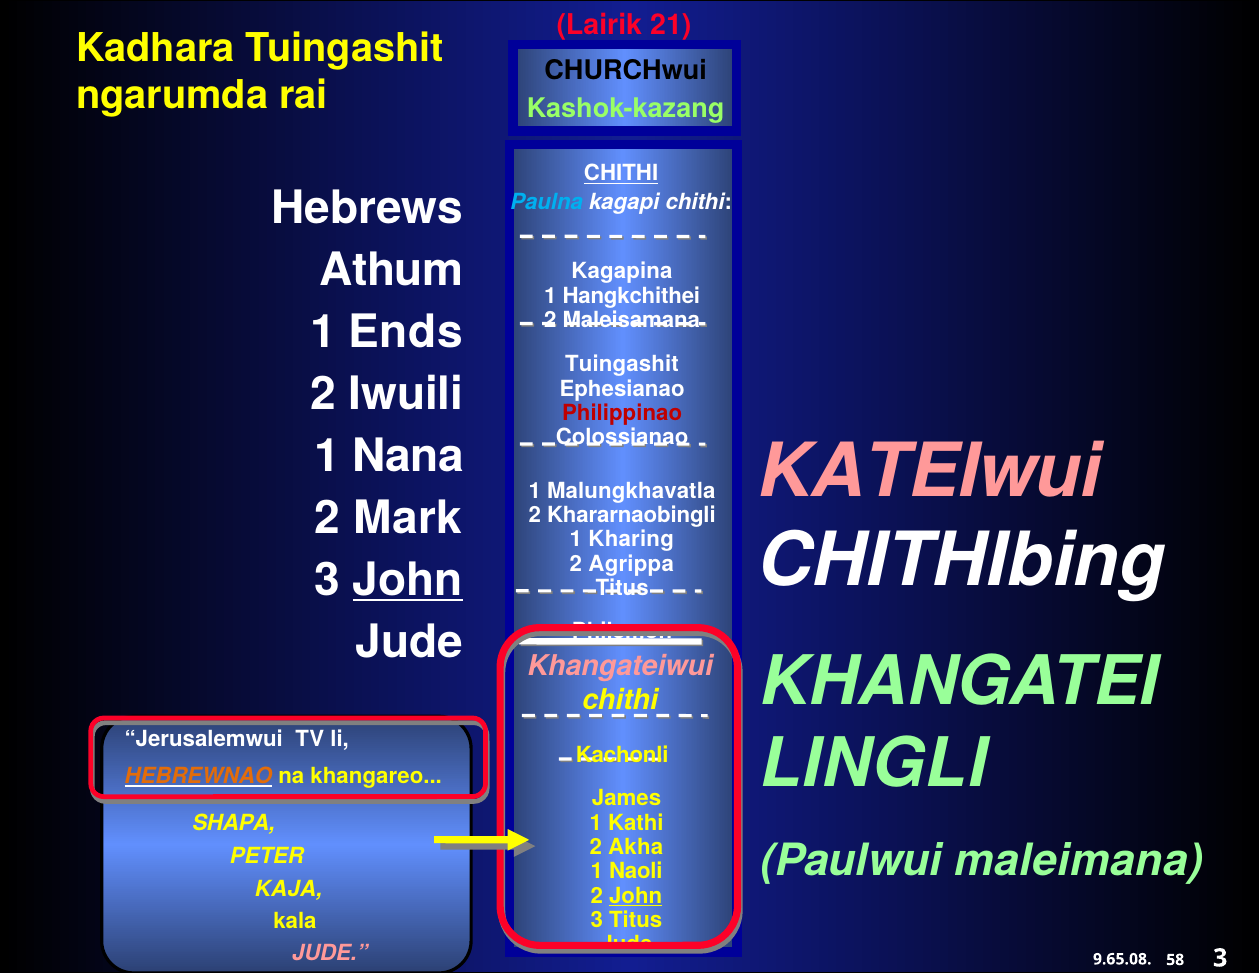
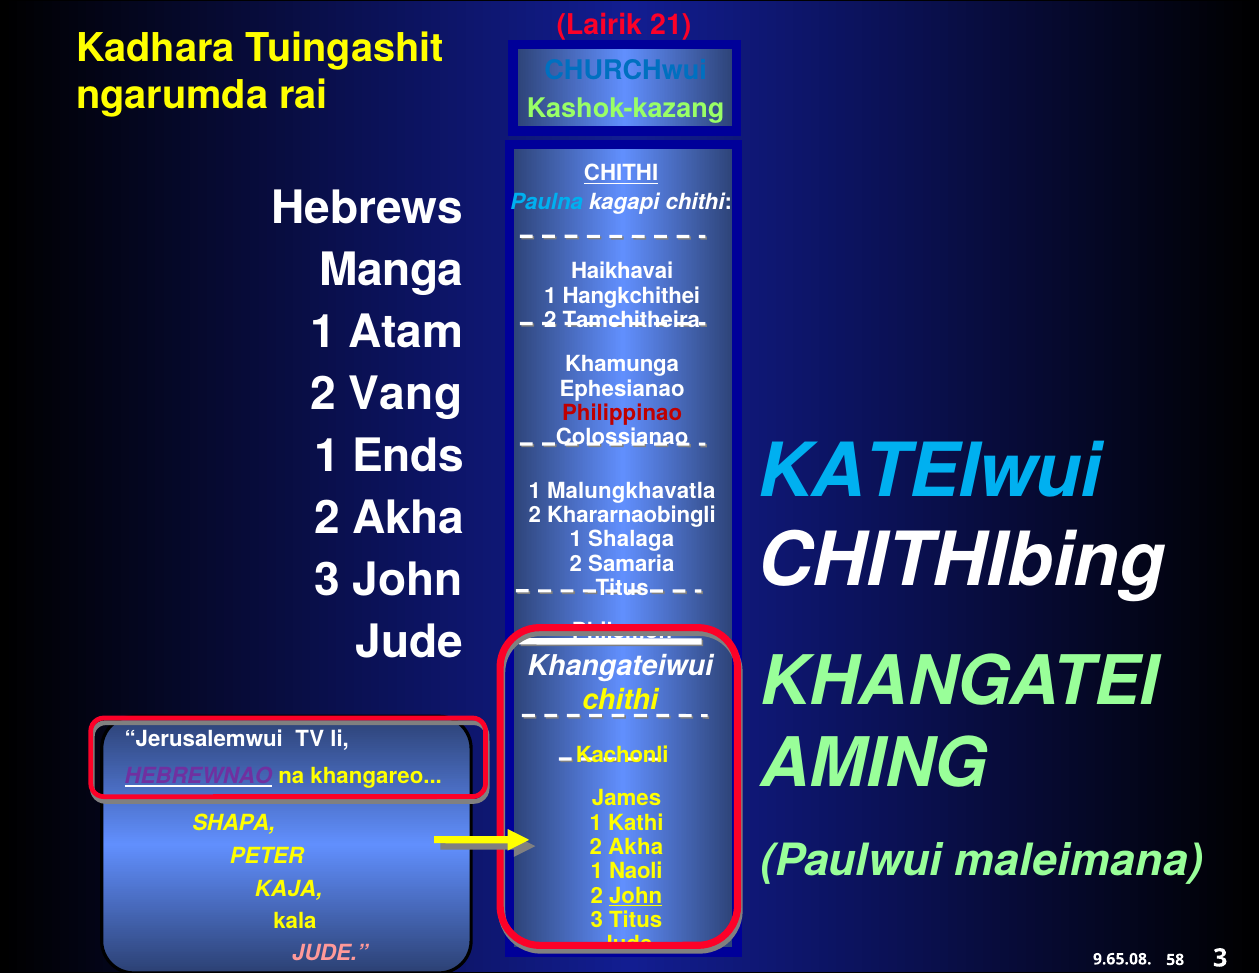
CHURCHwui colour: black -> blue
Athum: Athum -> Manga
Kagapina: Kagapina -> Haikhavai
Maleisamana: Maleisamana -> Tamchitheira
Ends: Ends -> Atam
Tuingashit at (622, 364): Tuingashit -> Khamunga
Iwuili: Iwuili -> Vang
Nana: Nana -> Ends
KATEIwui colour: pink -> light blue
Mark at (408, 518): Mark -> Akha
Kharing: Kharing -> Shalaga
Agrippa: Agrippa -> Samaria
John at (408, 580) underline: present -> none
Khangateiwui colour: pink -> white
LINGLI: LINGLI -> AMING
HEBREWNAO colour: orange -> purple
